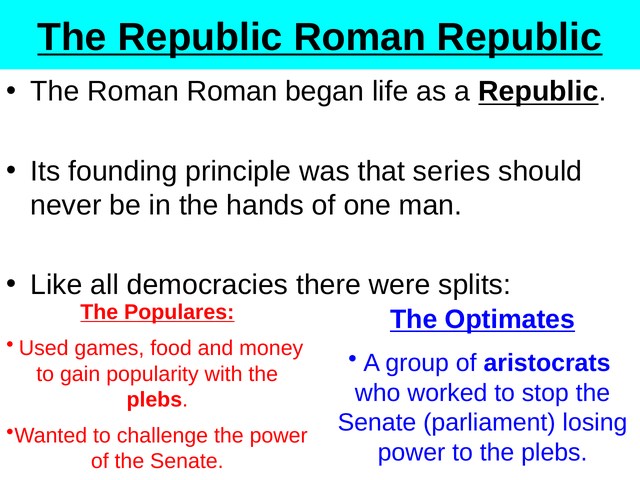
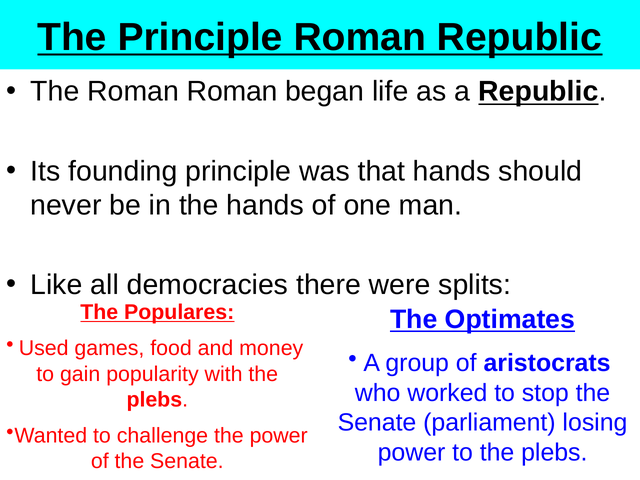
The Republic: Republic -> Principle
that series: series -> hands
